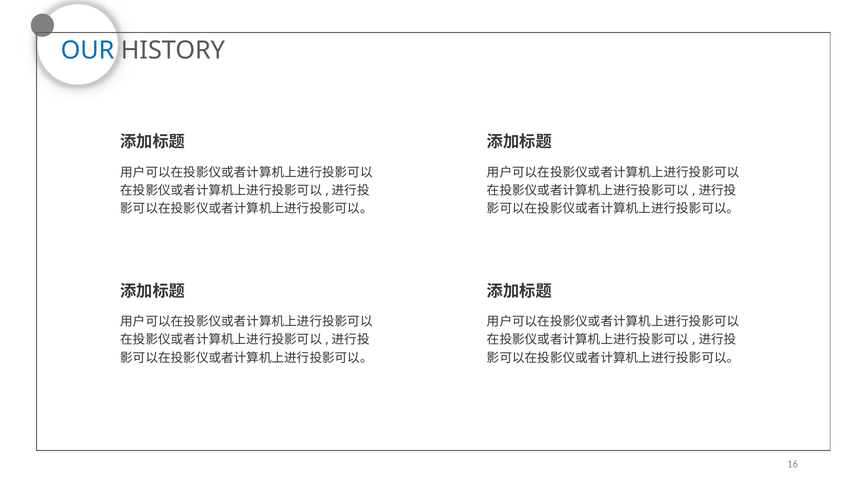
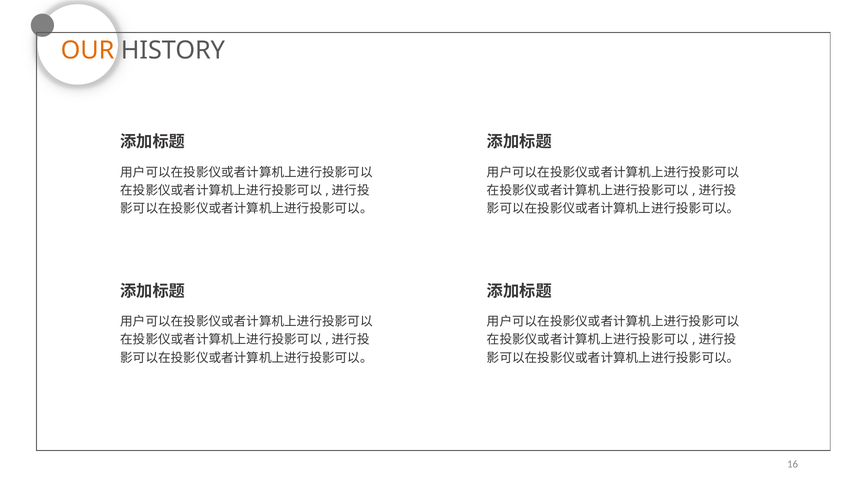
OUR colour: blue -> orange
